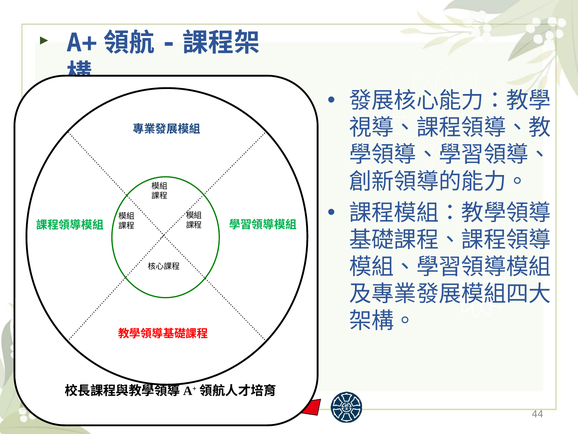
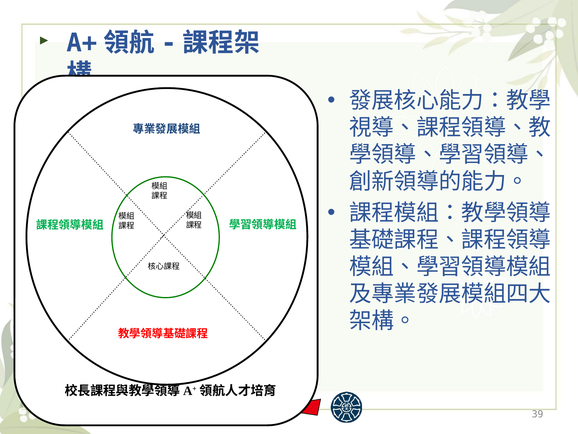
44: 44 -> 39
